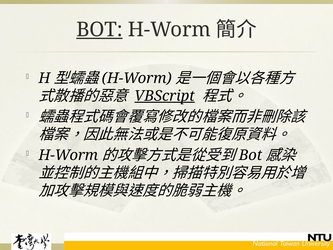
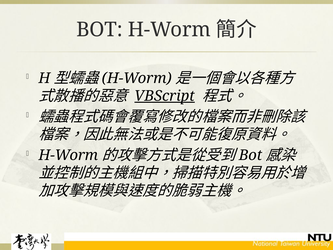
BOT at (99, 30) underline: present -> none
